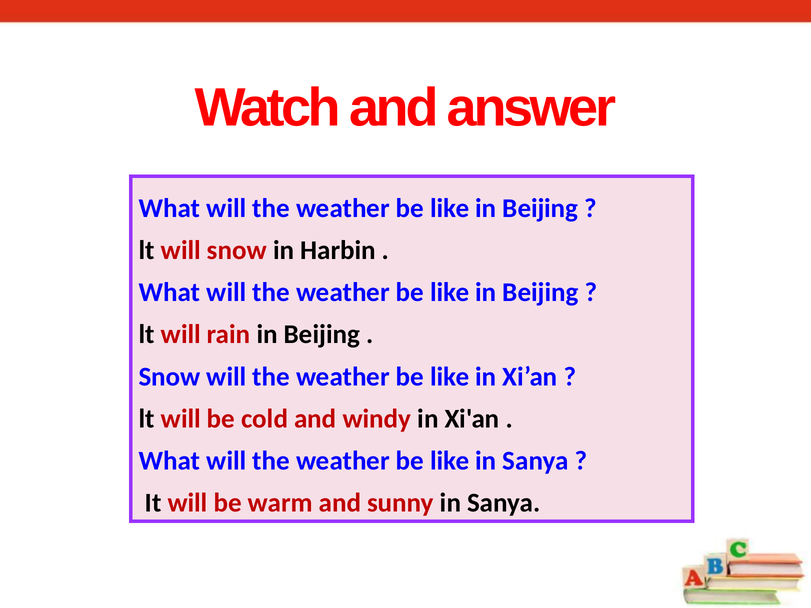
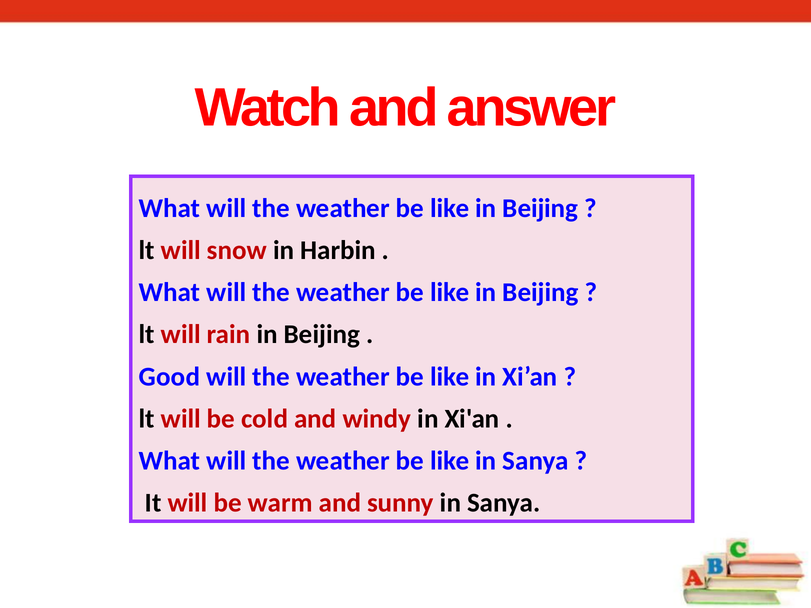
Snow at (170, 377): Snow -> Good
